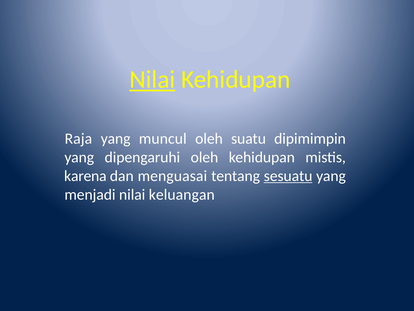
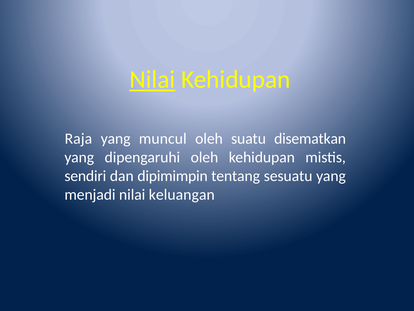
dipimimpin: dipimimpin -> disematkan
karena: karena -> sendiri
menguasai: menguasai -> dipimimpin
sesuatu underline: present -> none
